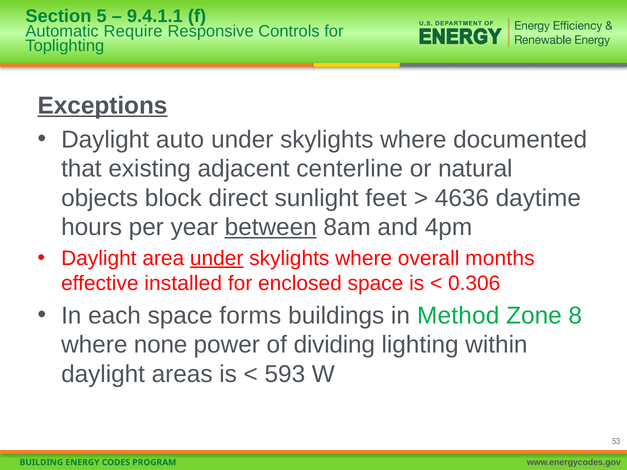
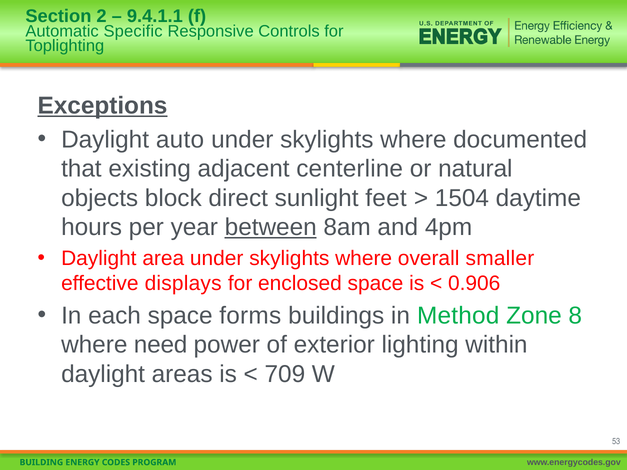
5: 5 -> 2
Require: Require -> Specific
4636: 4636 -> 1504
under at (217, 258) underline: present -> none
months: months -> smaller
installed: installed -> displays
0.306: 0.306 -> 0.906
none: none -> need
dividing: dividing -> exterior
593: 593 -> 709
